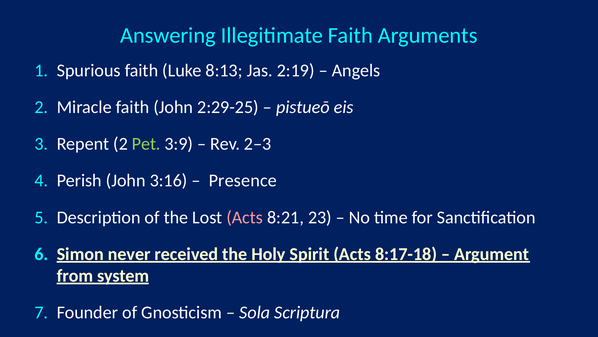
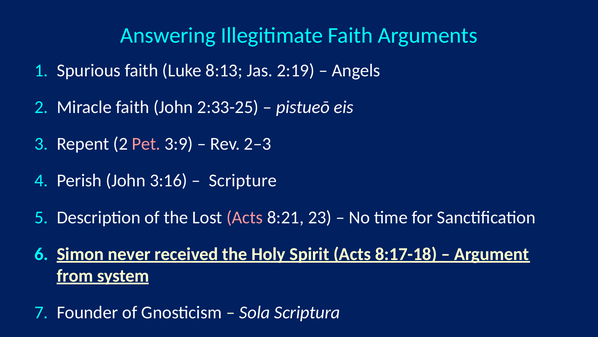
2:29-25: 2:29-25 -> 2:33-25
Pet colour: light green -> pink
Presence: Presence -> Scripture
